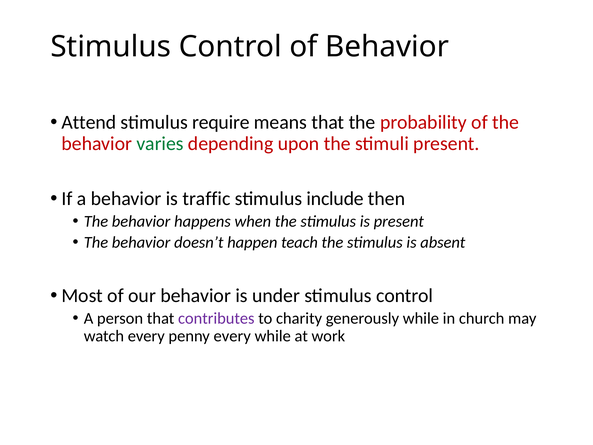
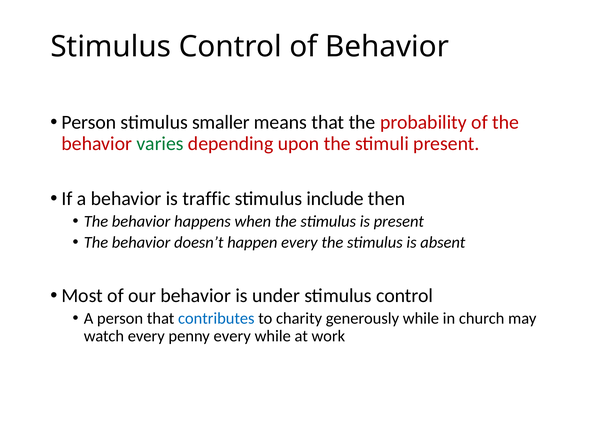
Attend at (89, 122): Attend -> Person
require: require -> smaller
happen teach: teach -> every
contributes colour: purple -> blue
